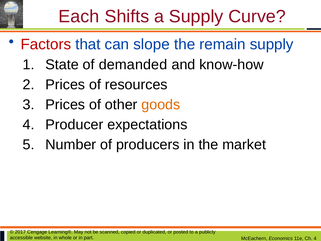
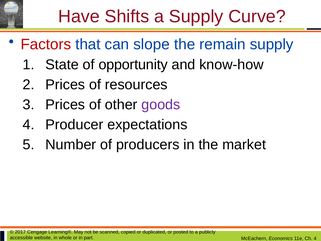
Each: Each -> Have
demanded: demanded -> opportunity
goods colour: orange -> purple
